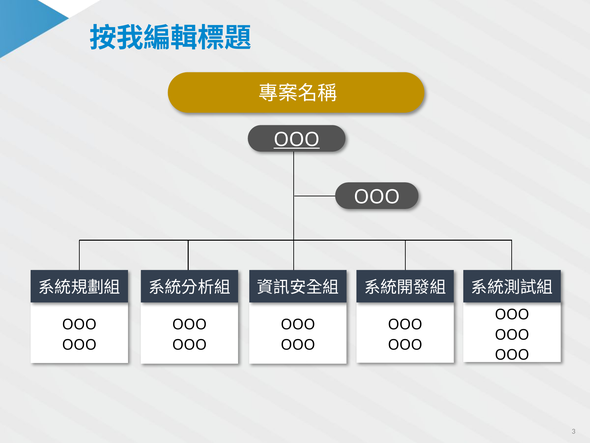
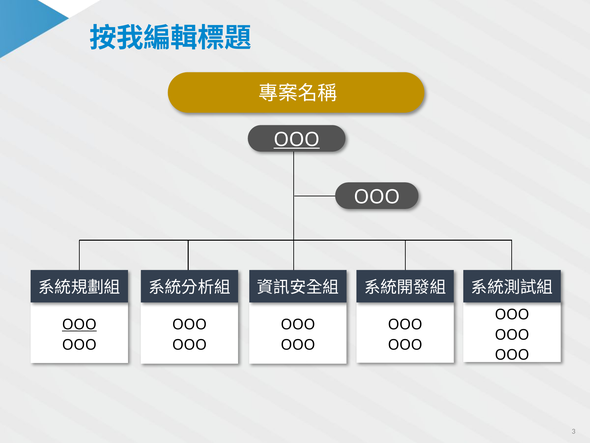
OOO at (79, 324) underline: none -> present
